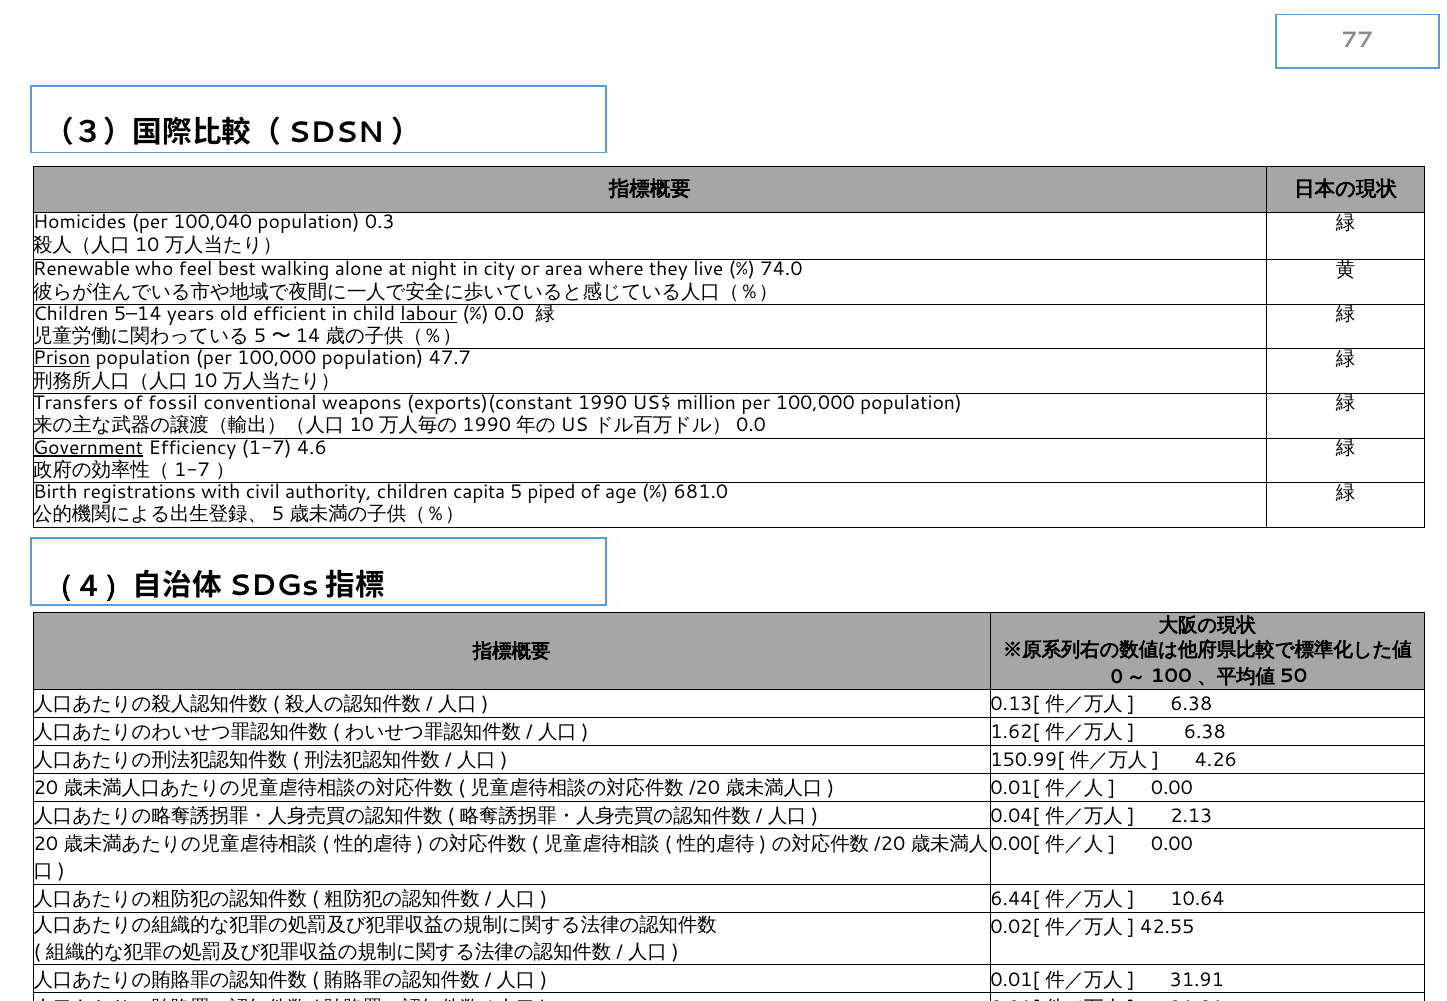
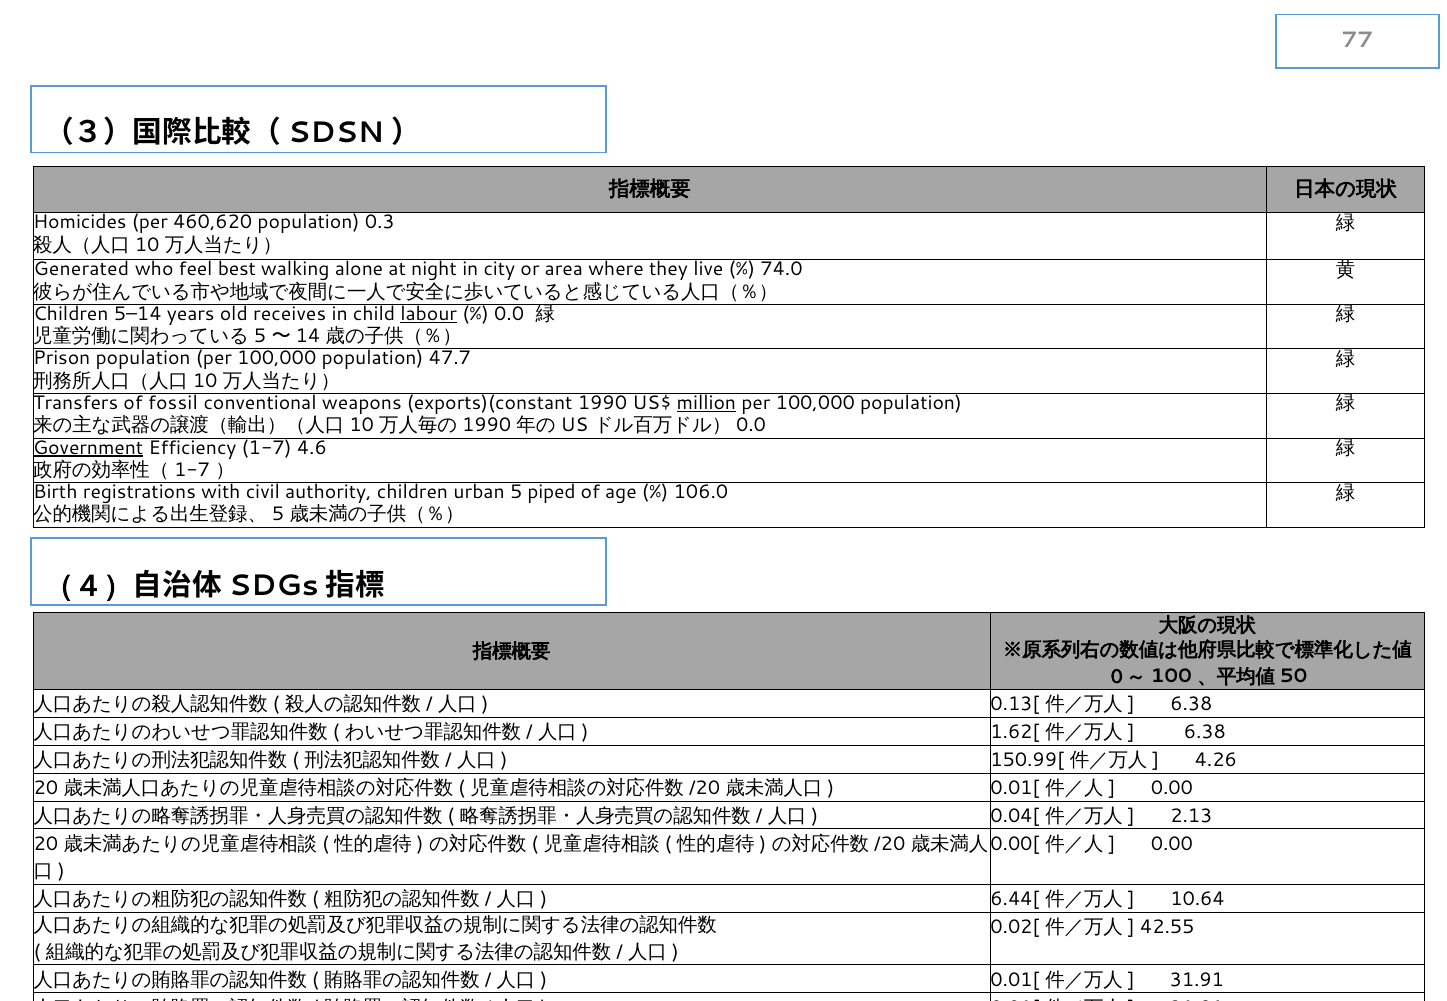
100,040: 100,040 -> 460,620
Renewable: Renewable -> Generated
efficient: efficient -> receives
Prison underline: present -> none
million underline: none -> present
capita: capita -> urban
681.0: 681.0 -> 106.0
